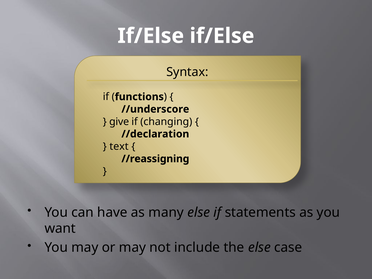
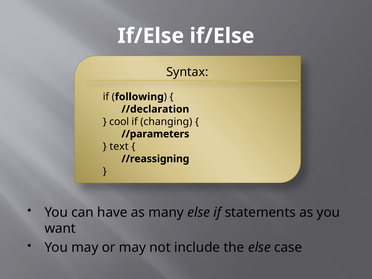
functions: functions -> following
//underscore: //underscore -> //declaration
give: give -> cool
//declaration: //declaration -> //parameters
